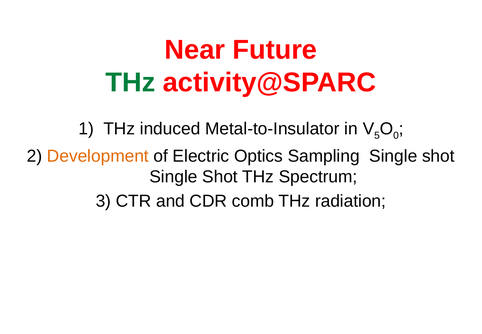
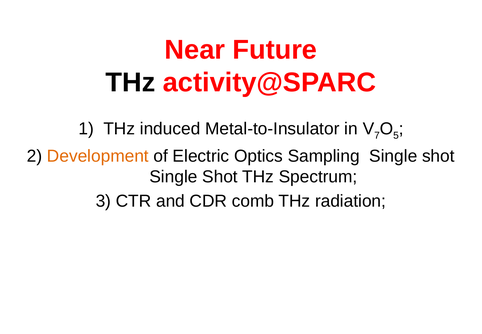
THz at (130, 83) colour: green -> black
5: 5 -> 7
0: 0 -> 5
